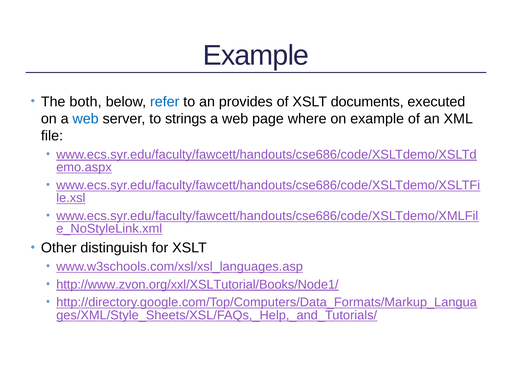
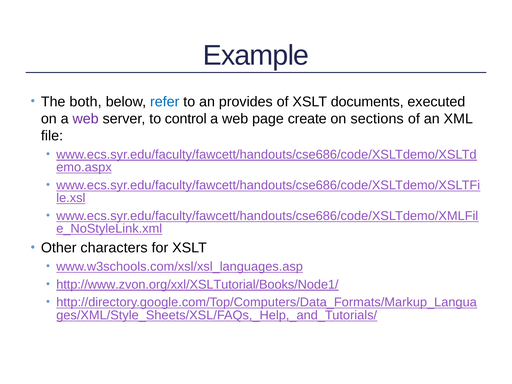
web at (86, 119) colour: blue -> purple
strings: strings -> control
where: where -> create
on example: example -> sections
distinguish: distinguish -> characters
